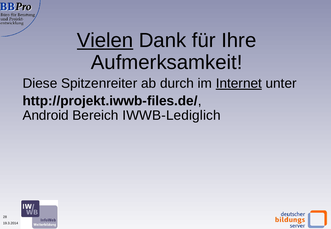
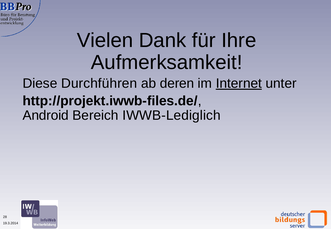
Vielen underline: present -> none
Spitzenreiter: Spitzenreiter -> Durchführen
durch: durch -> deren
